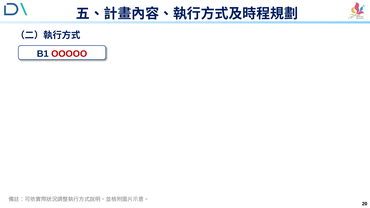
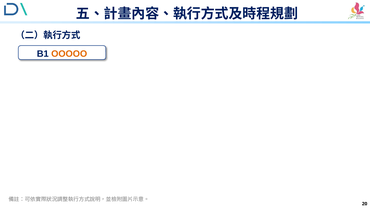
OOOOO colour: red -> orange
